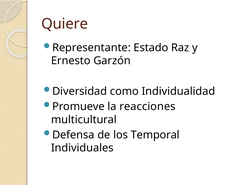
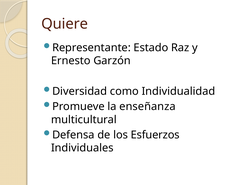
reacciones: reacciones -> enseñanza
Temporal: Temporal -> Esfuerzos
